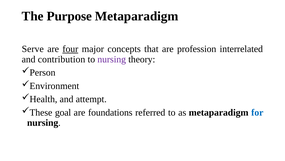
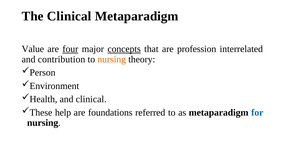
The Purpose: Purpose -> Clinical
Serve: Serve -> Value
concepts underline: none -> present
nursing at (112, 59) colour: purple -> orange
and attempt: attempt -> clinical
goal: goal -> help
